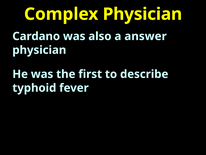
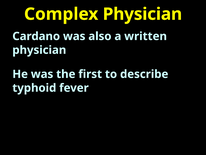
answer: answer -> written
